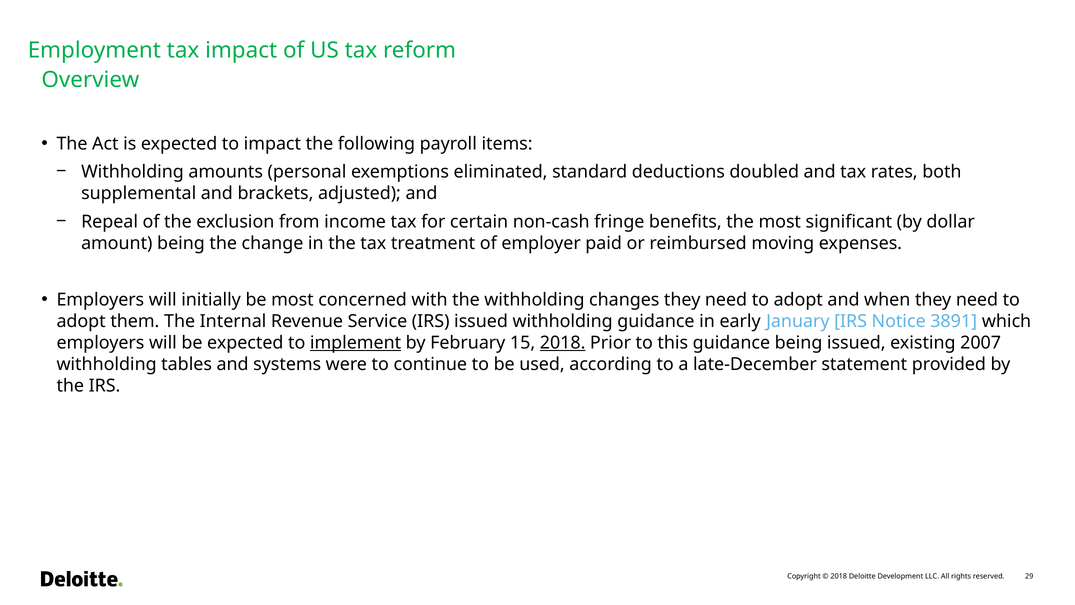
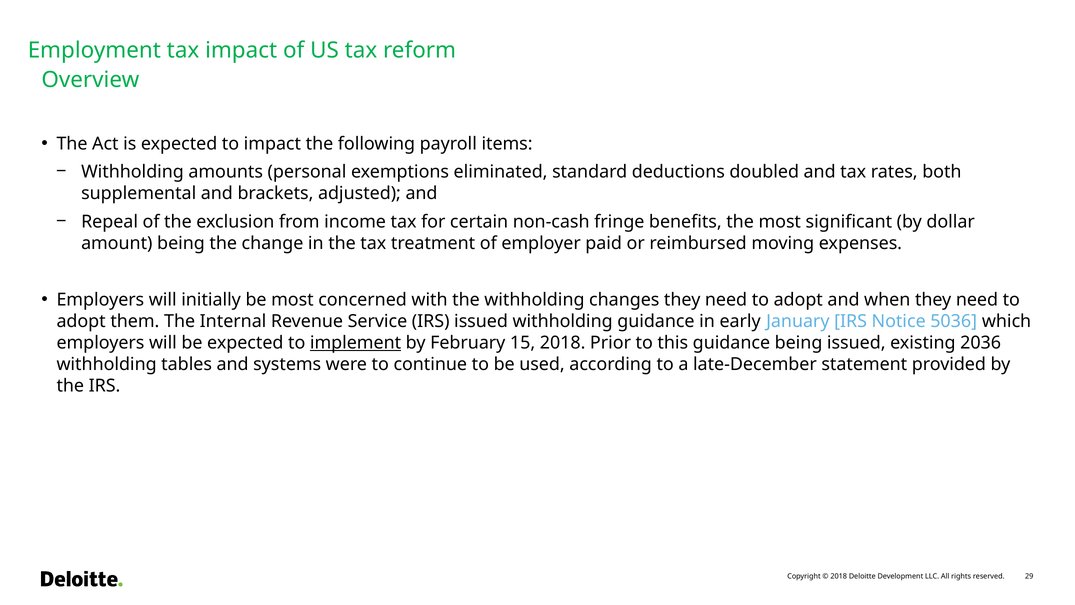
3891: 3891 -> 5036
2018 at (563, 343) underline: present -> none
2007: 2007 -> 2036
